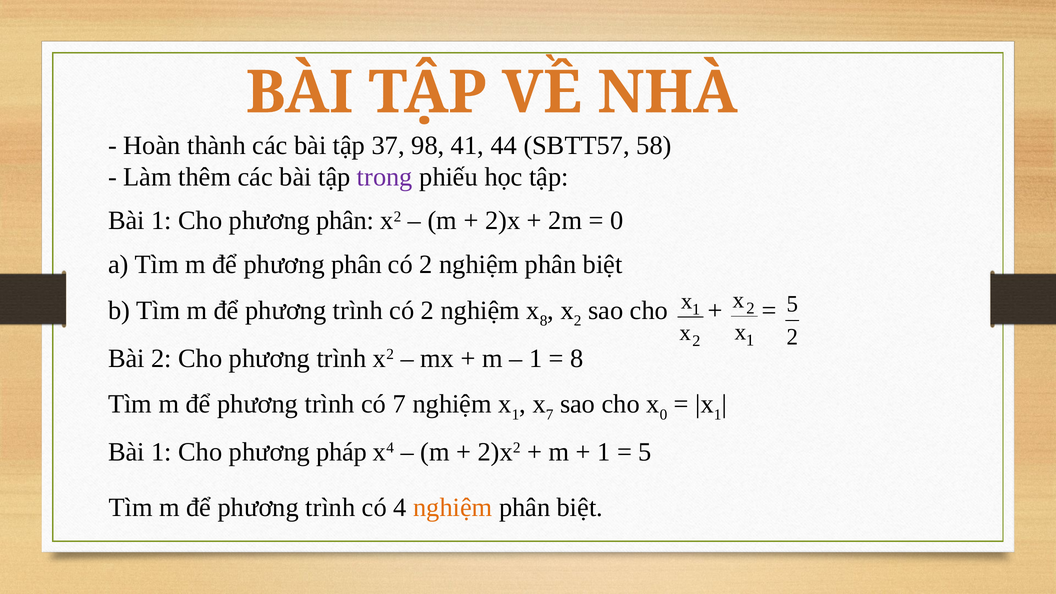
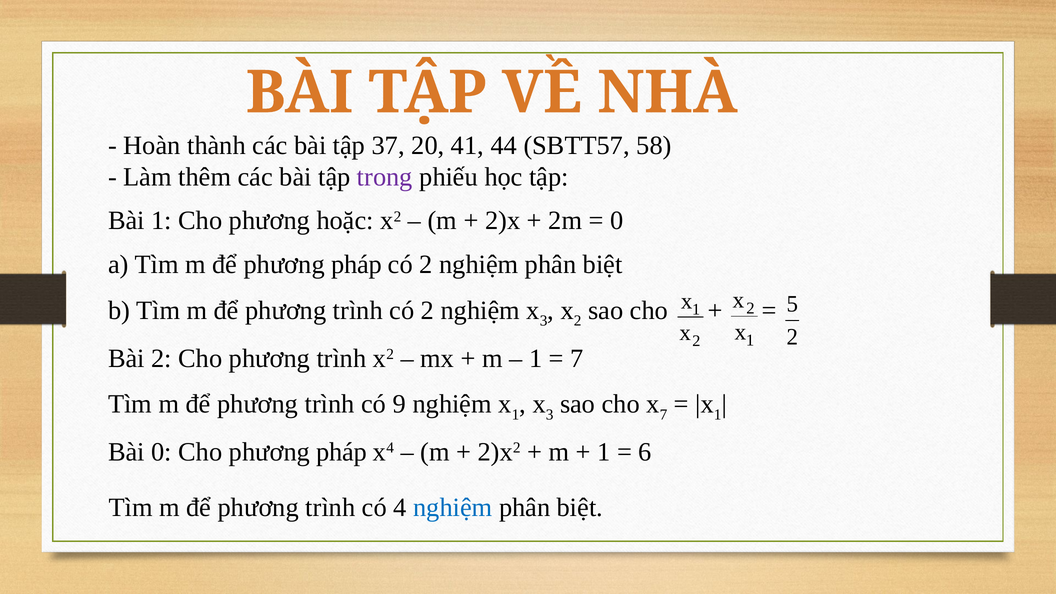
98: 98 -> 20
Cho phương phân: phân -> hoặc
để phương phân: phân -> pháp
8 at (544, 321): 8 -> 3
8 at (577, 358): 8 -> 7
có 7: 7 -> 9
7 at (550, 414): 7 -> 3
0 at (664, 414): 0 -> 7
1 at (161, 452): 1 -> 0
5 at (645, 452): 5 -> 6
nghiệm at (453, 507) colour: orange -> blue
